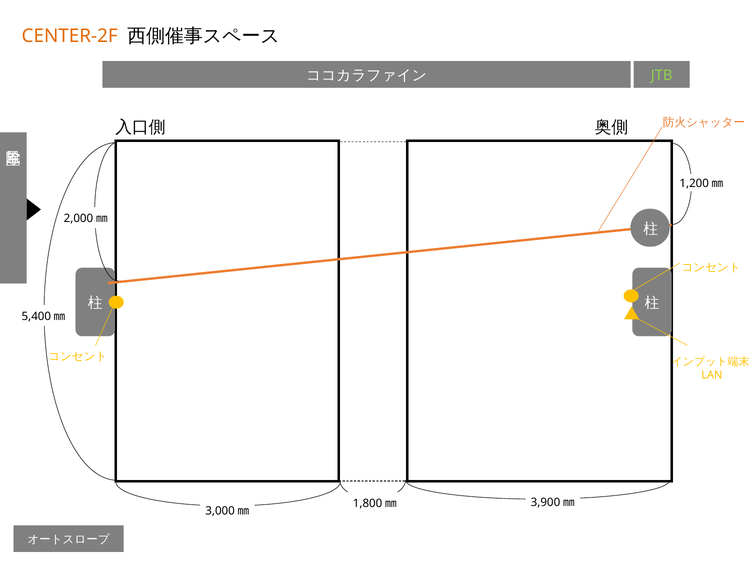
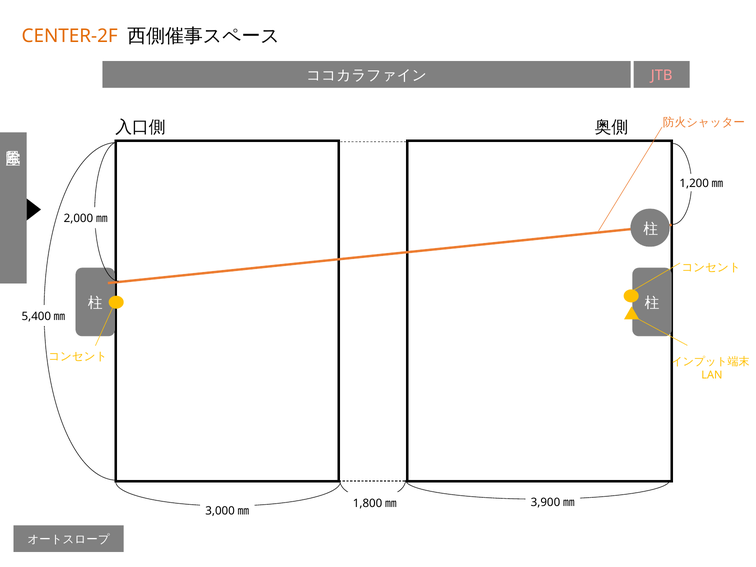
JTB colour: light green -> pink
